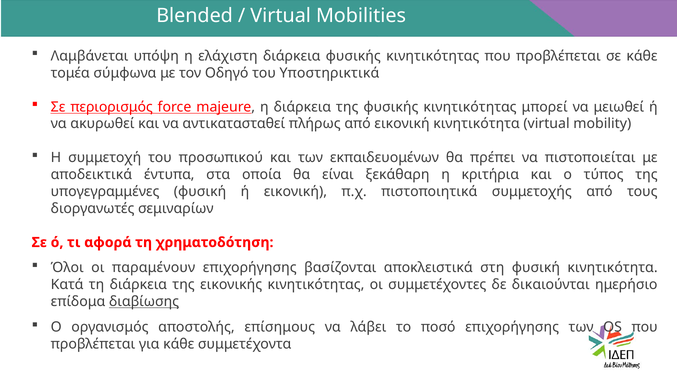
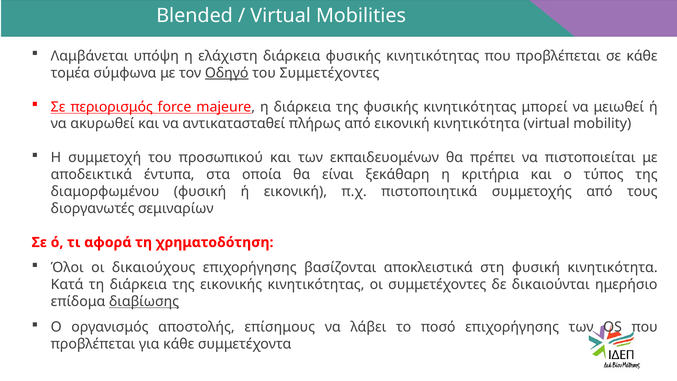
Οδηγό underline: none -> present
του Υποστηρικτικά: Υποστηρικτικά -> Συμμετέχοντες
υπογεγραμμένες: υπογεγραμμένες -> διαμορφωμένου
παραμένουν: παραμένουν -> δικαιούχους
